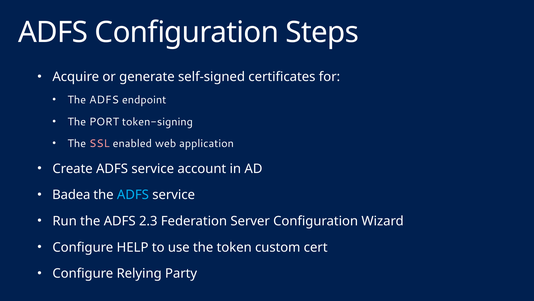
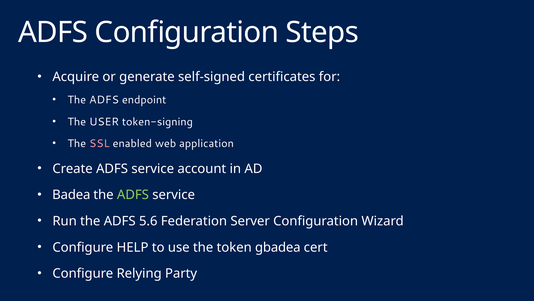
PORT: PORT -> USER
ADFS at (133, 194) colour: light blue -> light green
2.3: 2.3 -> 5.6
custom: custom -> gbadea
